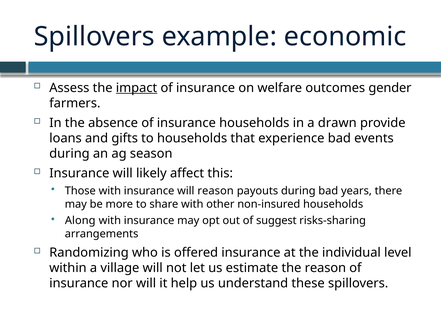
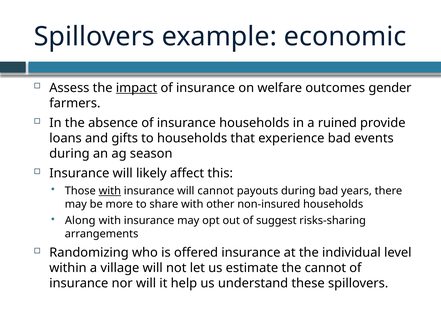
drawn: drawn -> ruined
with at (110, 191) underline: none -> present
will reason: reason -> cannot
the reason: reason -> cannot
